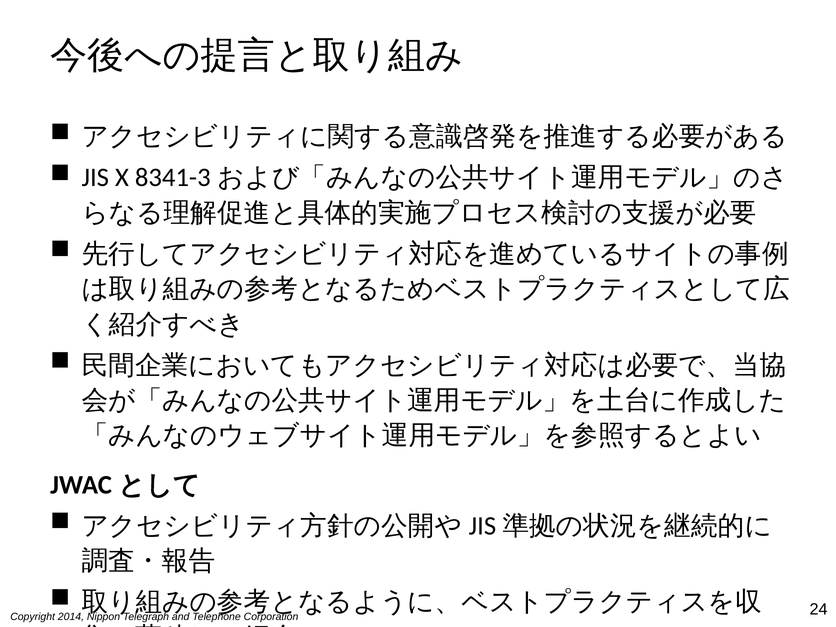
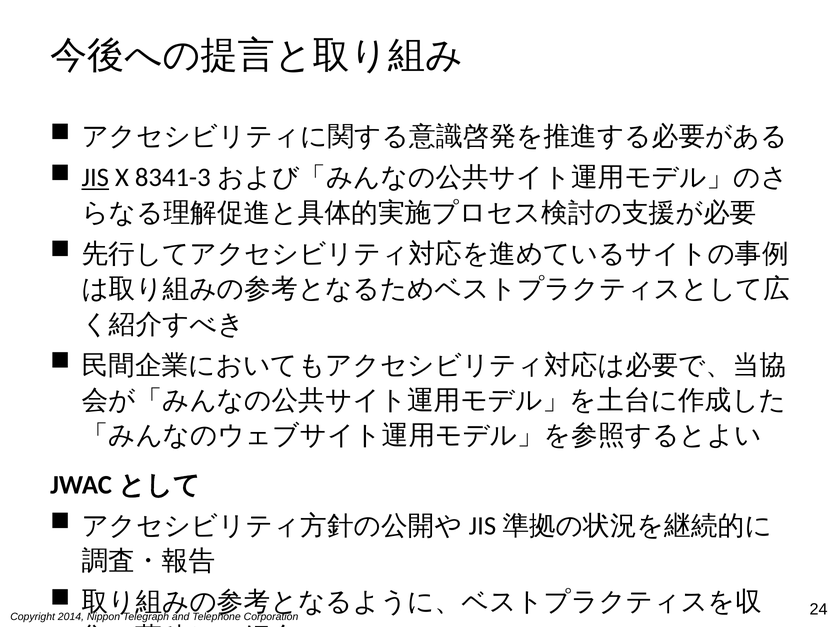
JIS underline: none -> present
